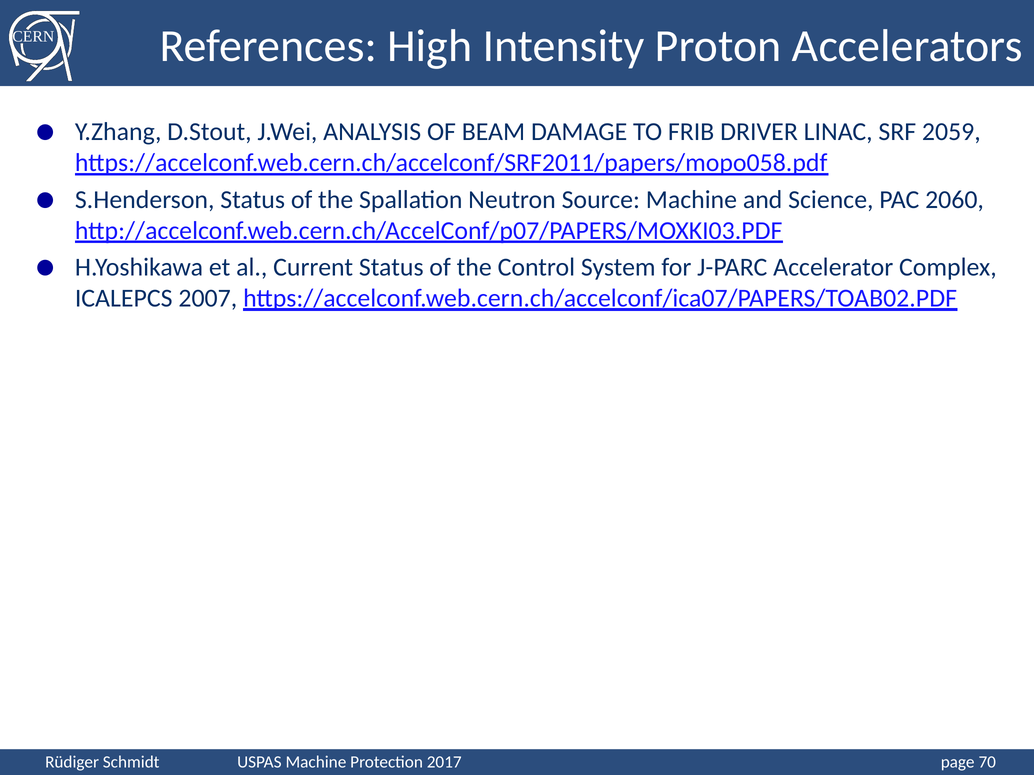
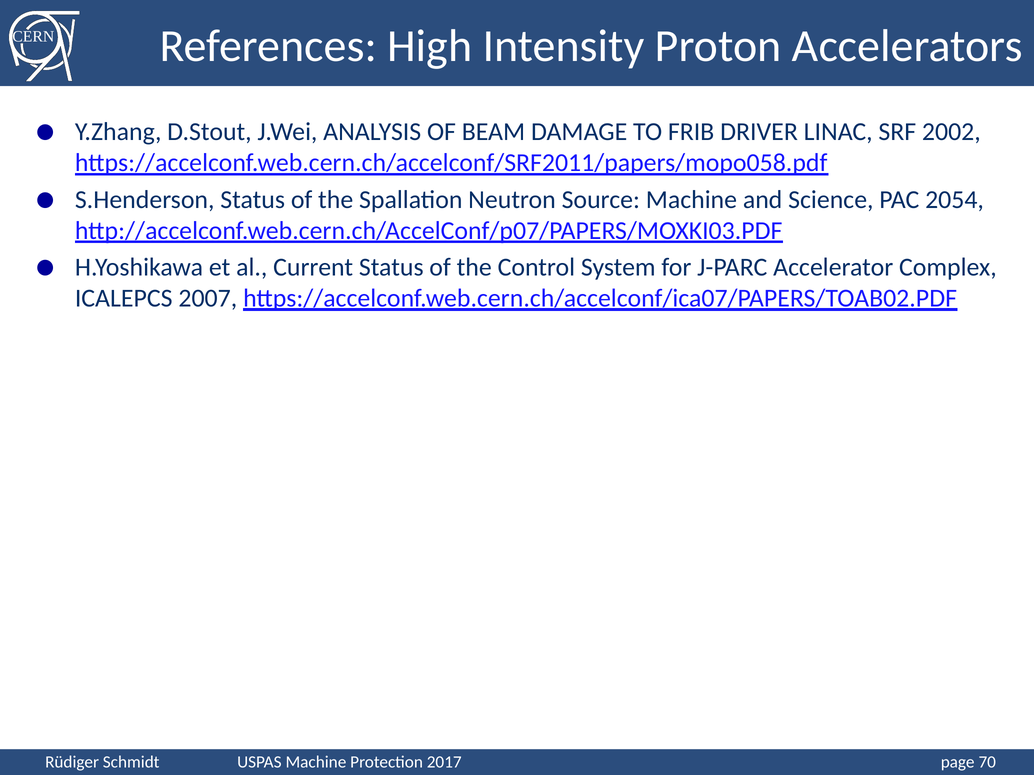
2059: 2059 -> 2002
2060: 2060 -> 2054
